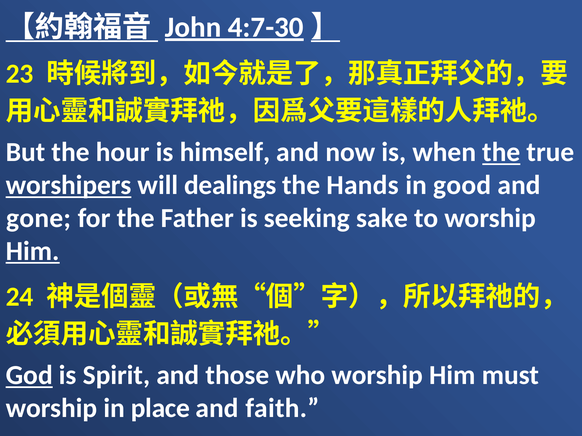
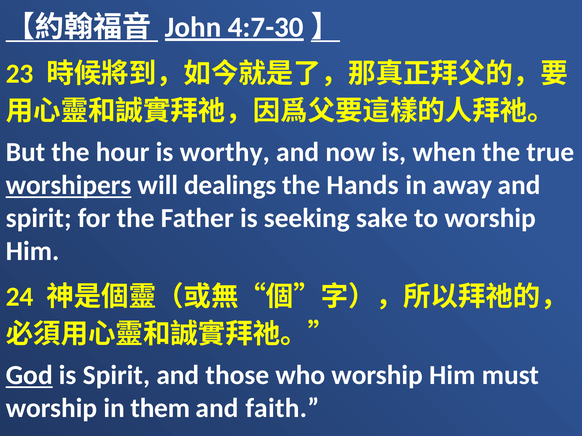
himself: himself -> worthy
the at (501, 152) underline: present -> none
good: good -> away
gone at (39, 218): gone -> spirit
Him at (33, 251) underline: present -> none
place: place -> them
